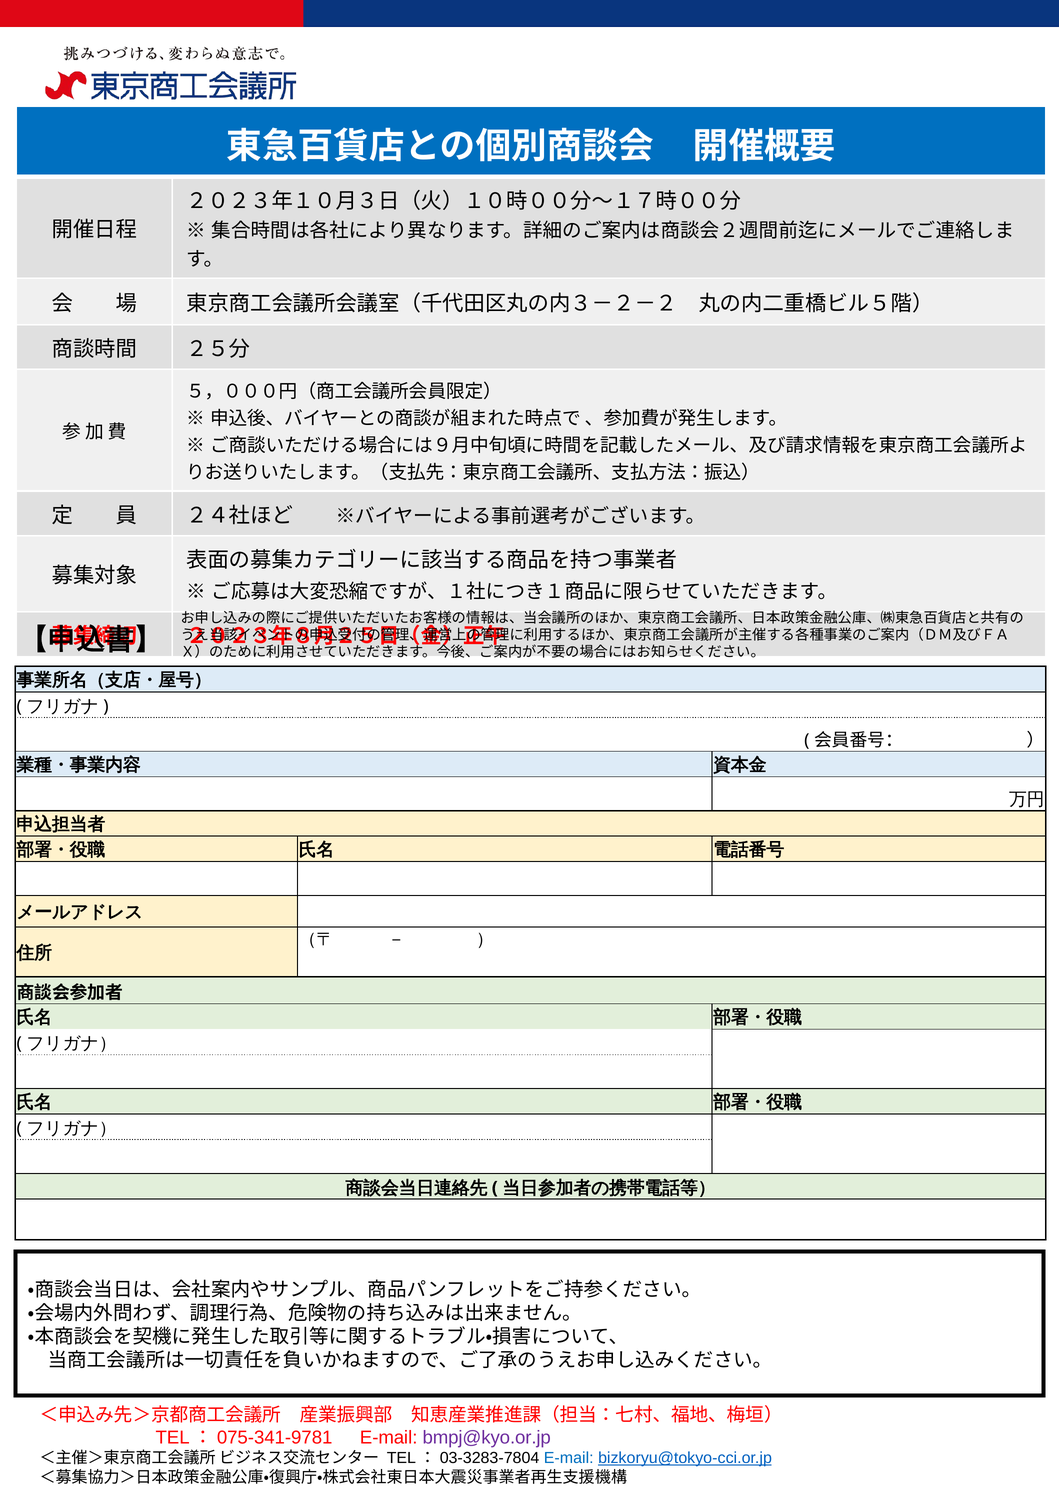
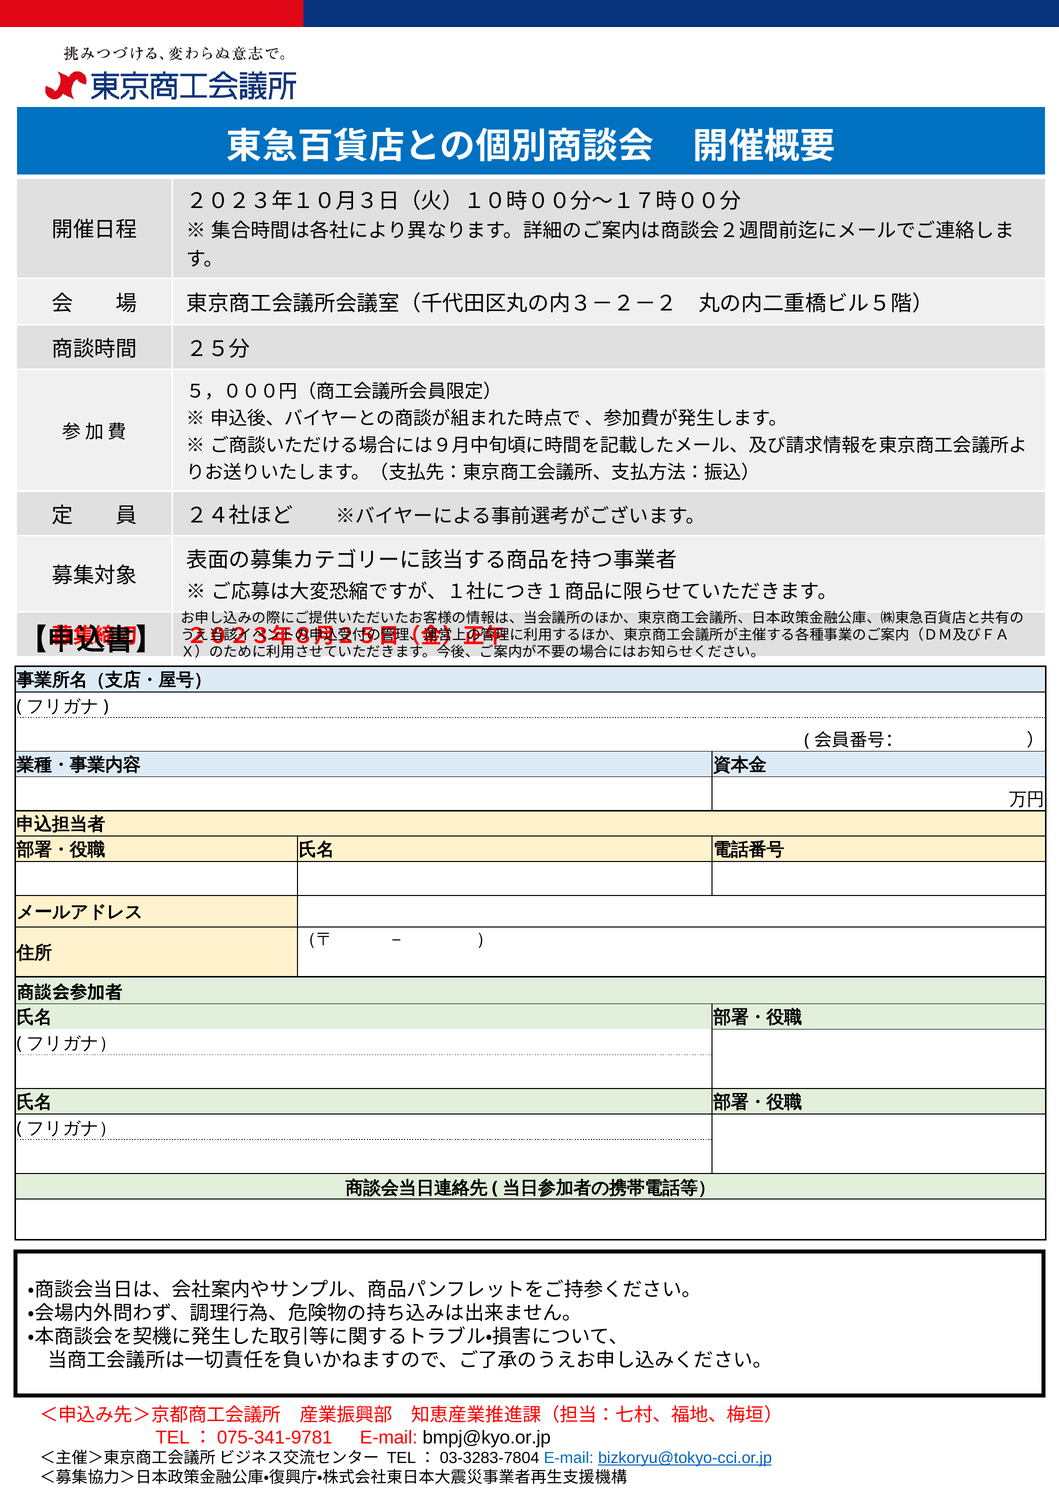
bmpj@kyo.or.jp colour: purple -> black
